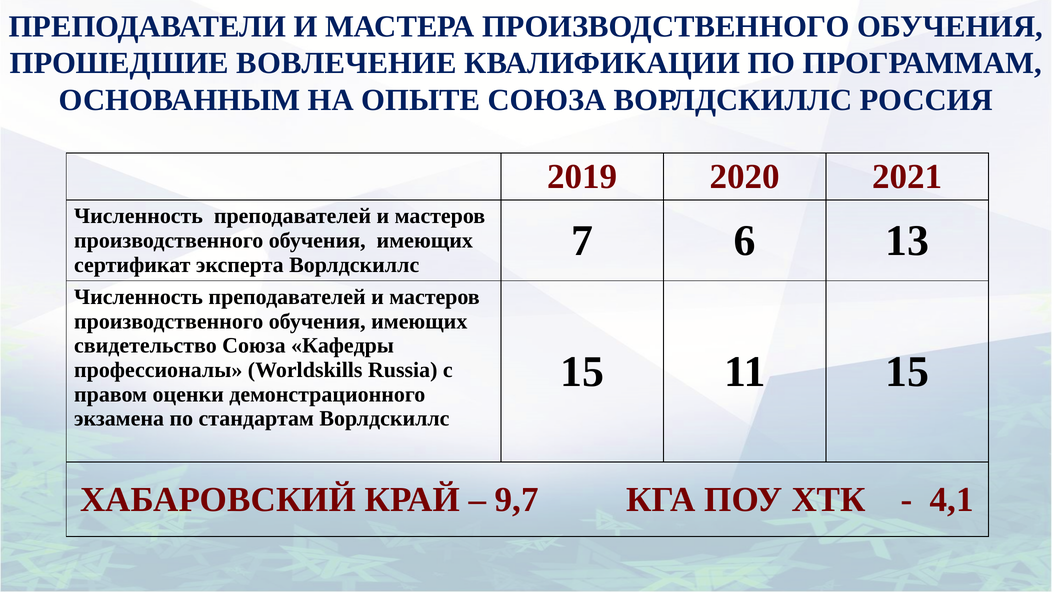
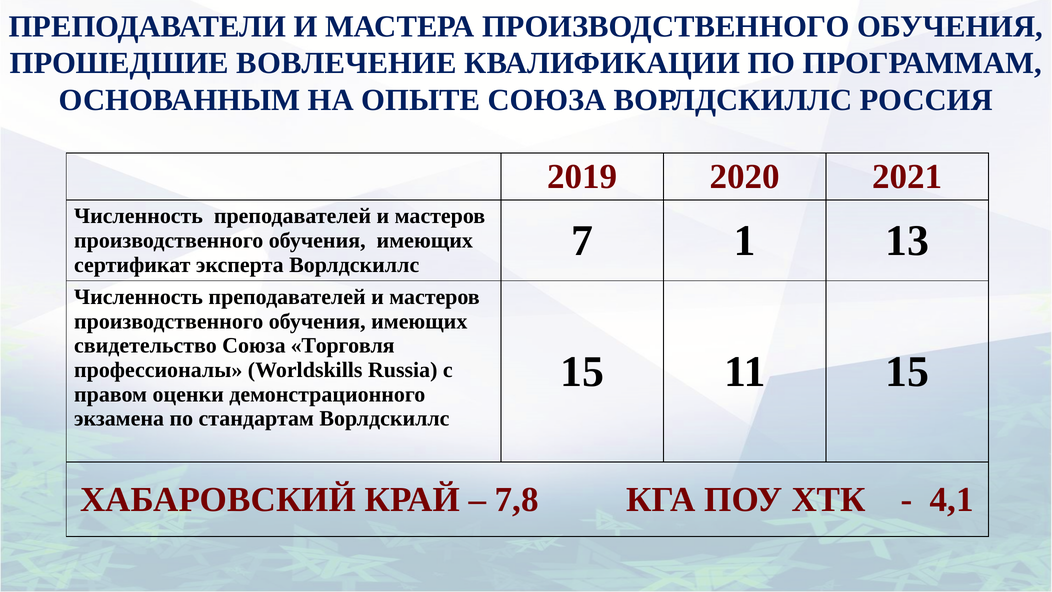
6: 6 -> 1
Кафедры: Кафедры -> Торговля
9,7: 9,7 -> 7,8
